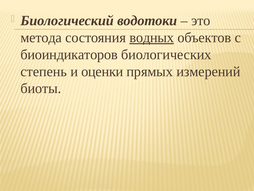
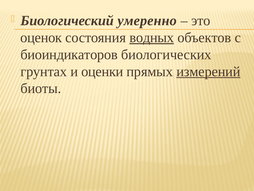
водотоки: водотоки -> умеренно
метода: метода -> оценок
степень: степень -> грунтах
измерений underline: none -> present
